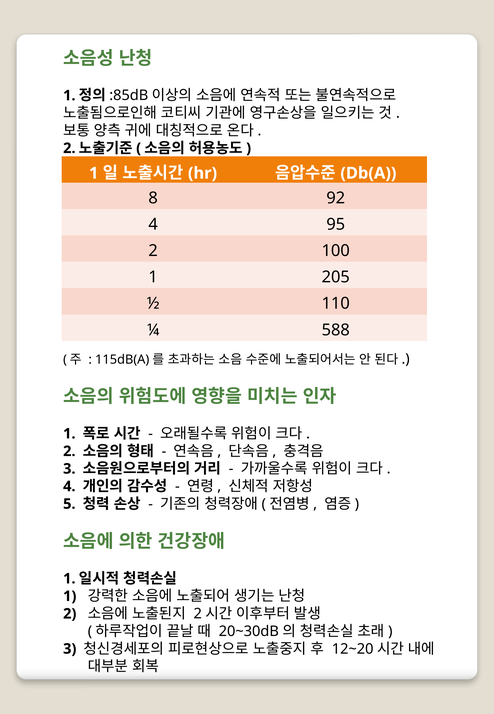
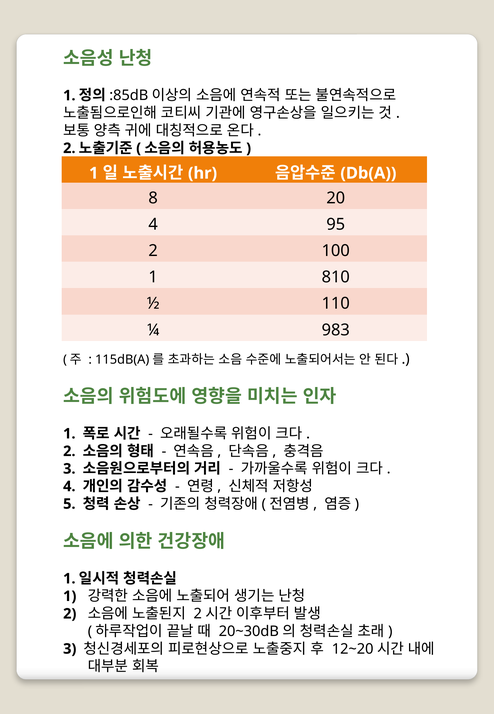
92: 92 -> 20
205: 205 -> 810
588: 588 -> 983
